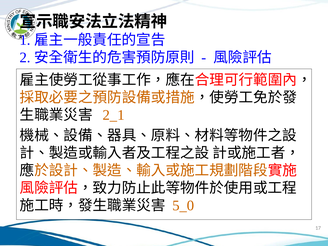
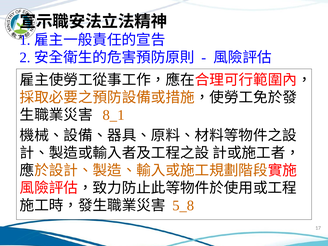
2_1: 2_1 -> 8_1
5_0: 5_0 -> 5_8
